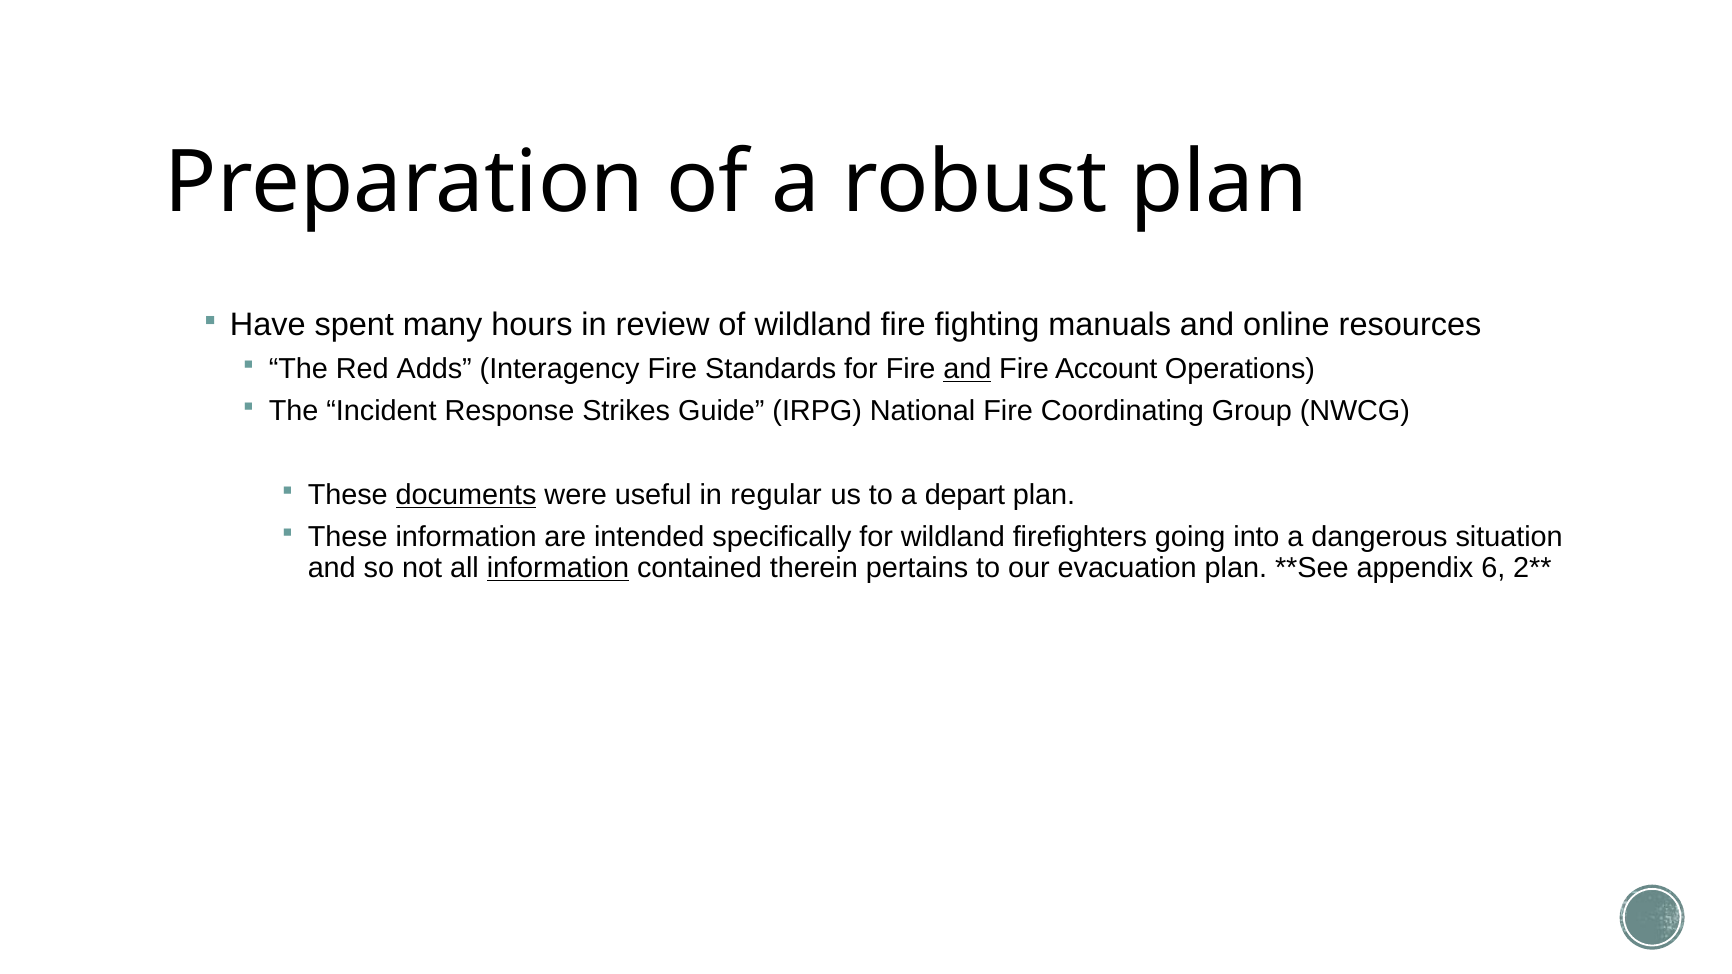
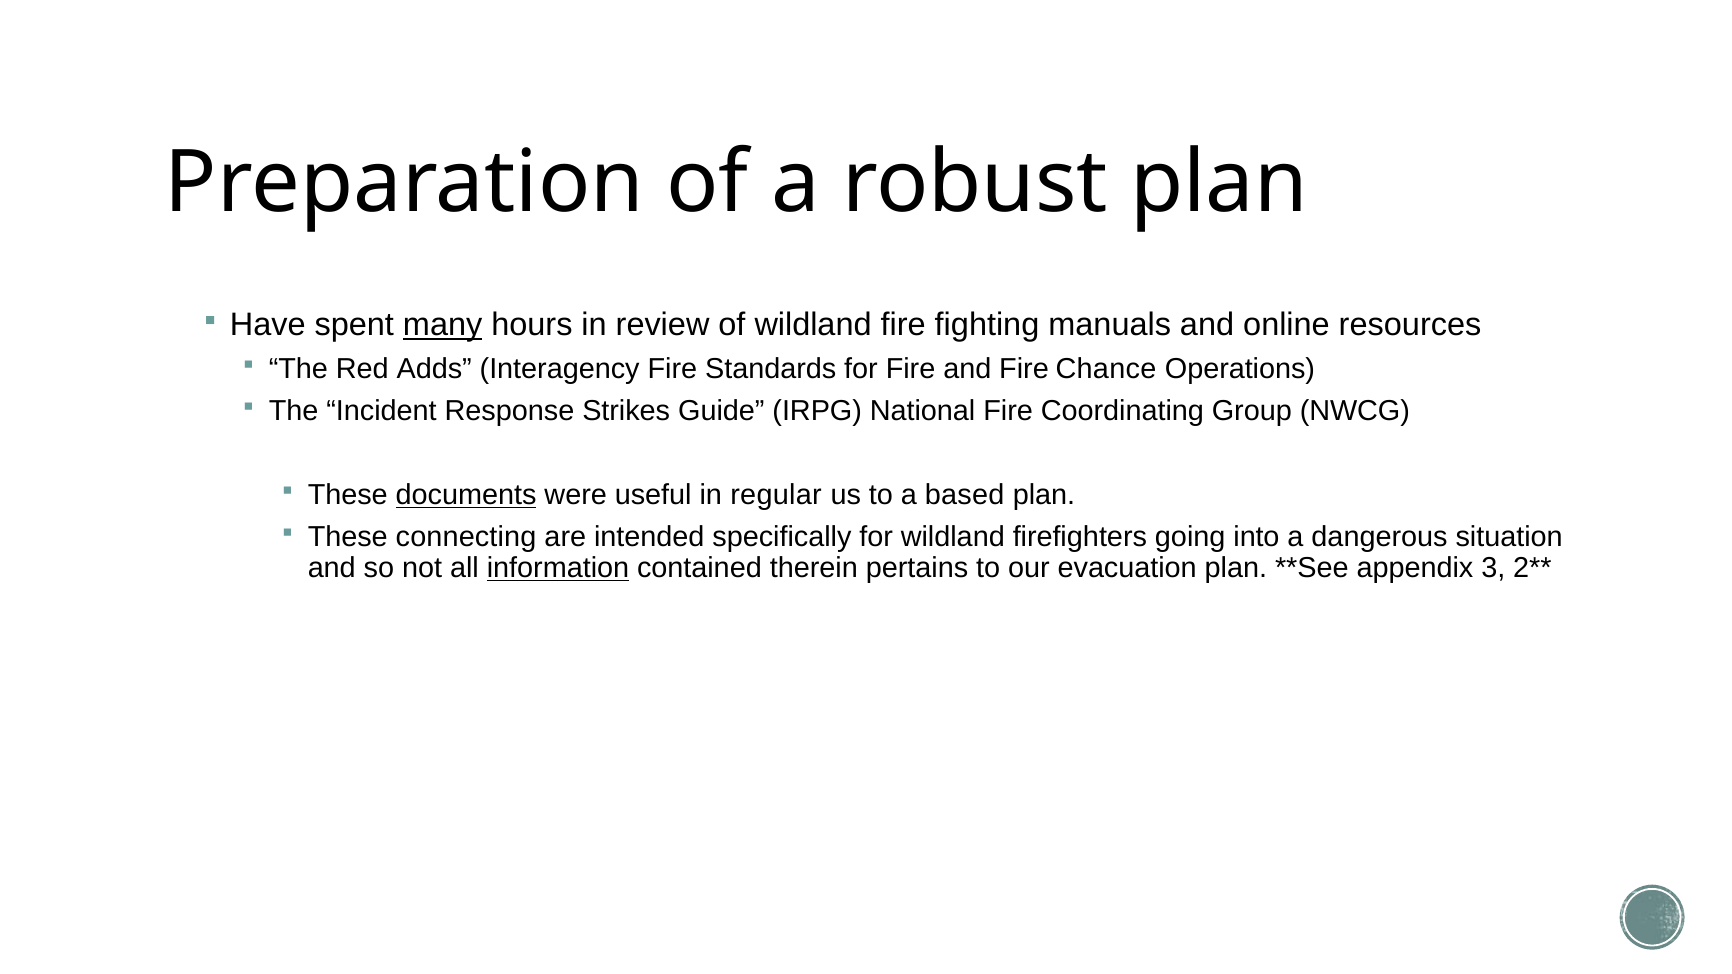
many underline: none -> present
and at (967, 369) underline: present -> none
Account: Account -> Chance
depart: depart -> based
These information: information -> connecting
6: 6 -> 3
